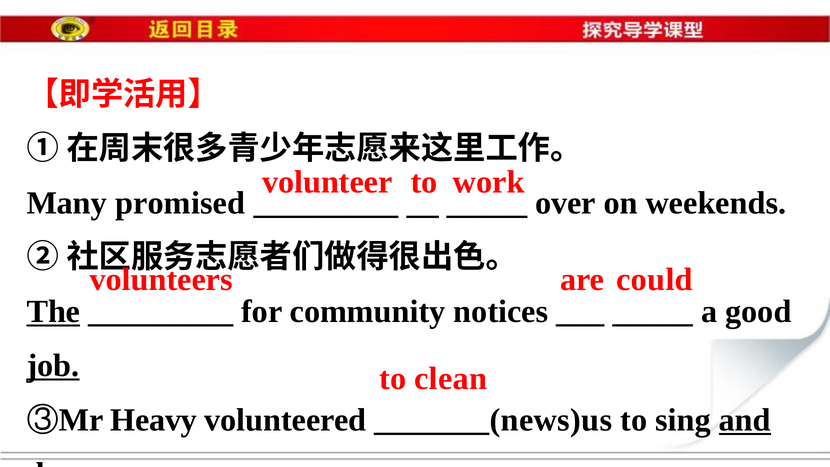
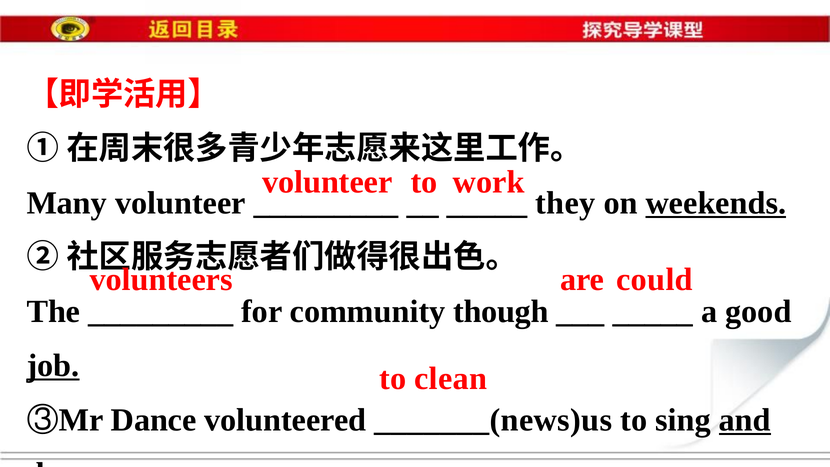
Many promised: promised -> volunteer
over: over -> they
weekends underline: none -> present
The underline: present -> none
notices: notices -> though
Heavy at (154, 420): Heavy -> Dance
